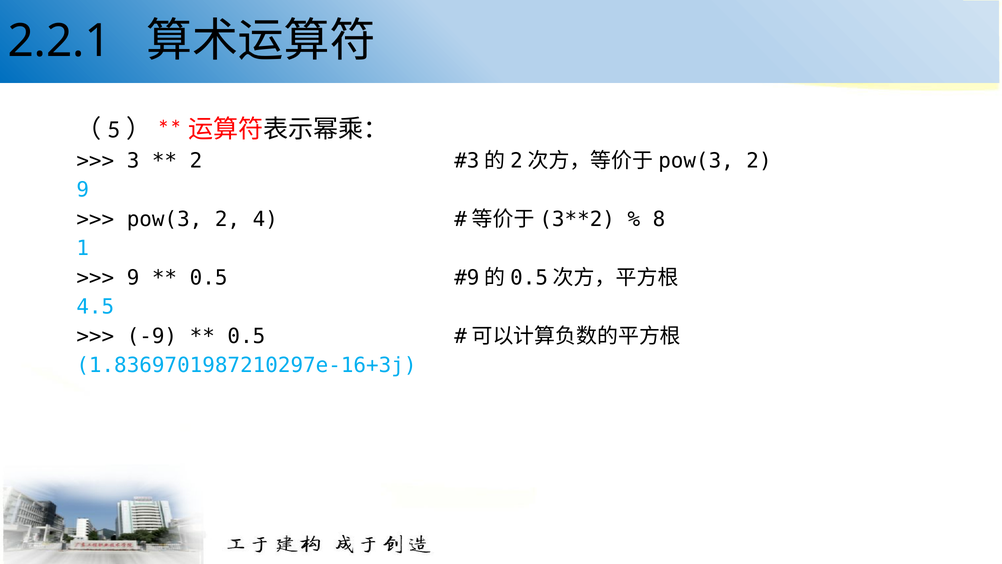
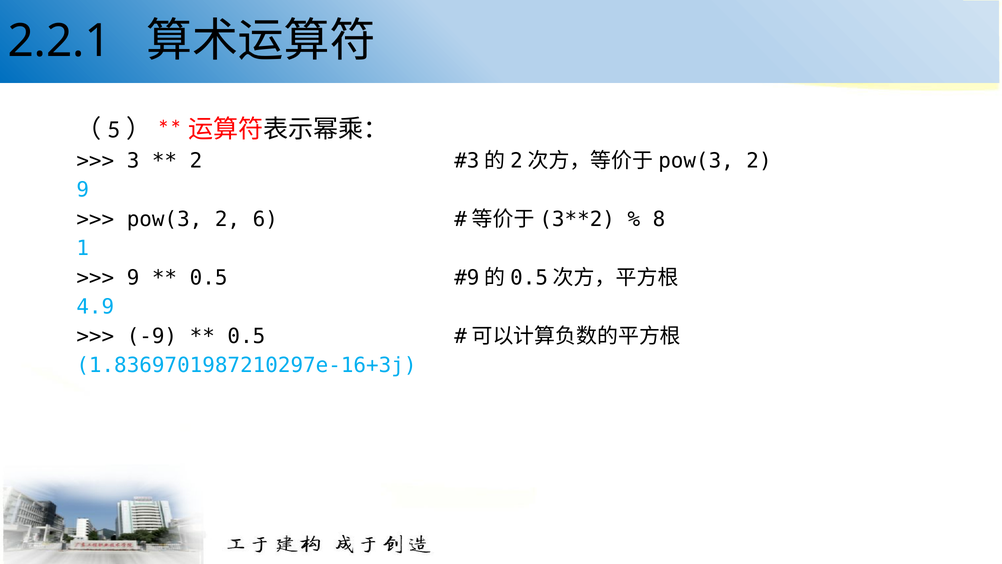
4: 4 -> 6
4.5: 4.5 -> 4.9
